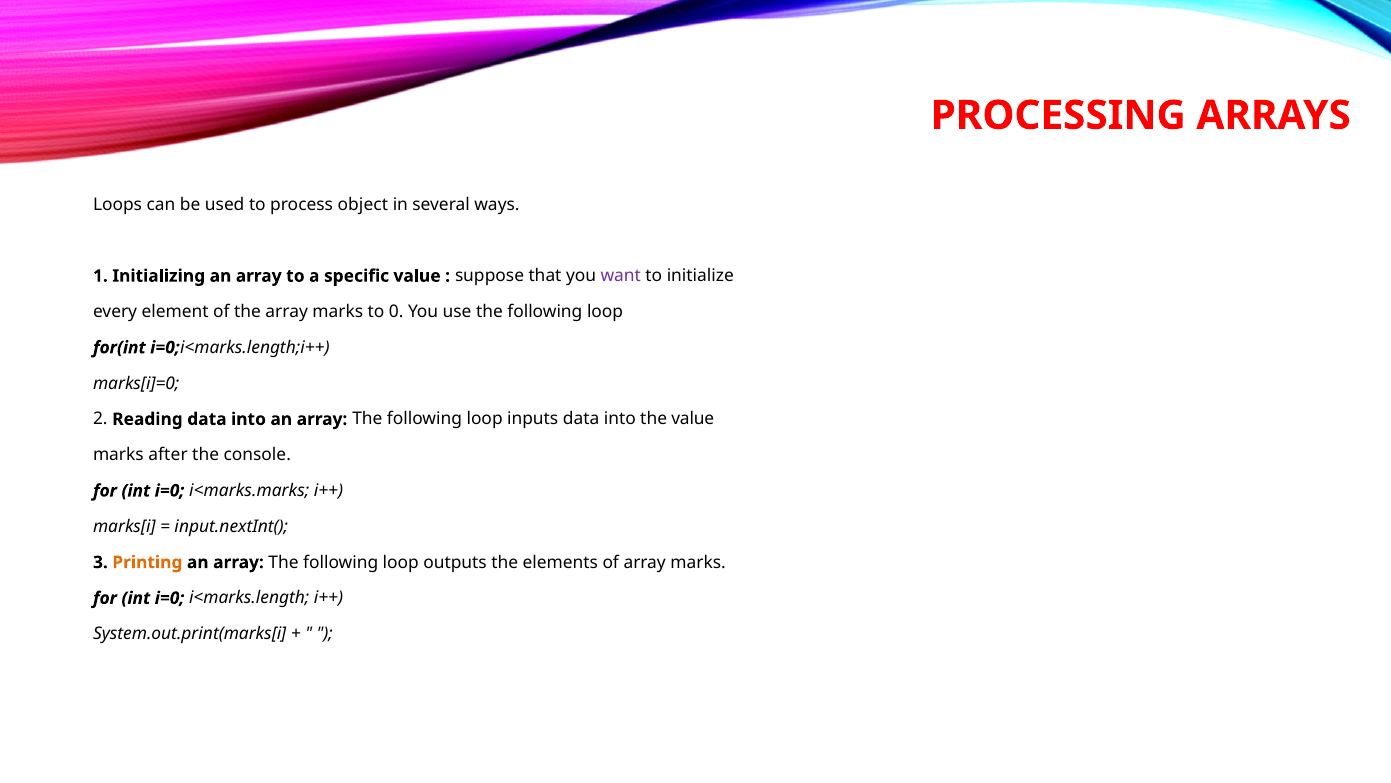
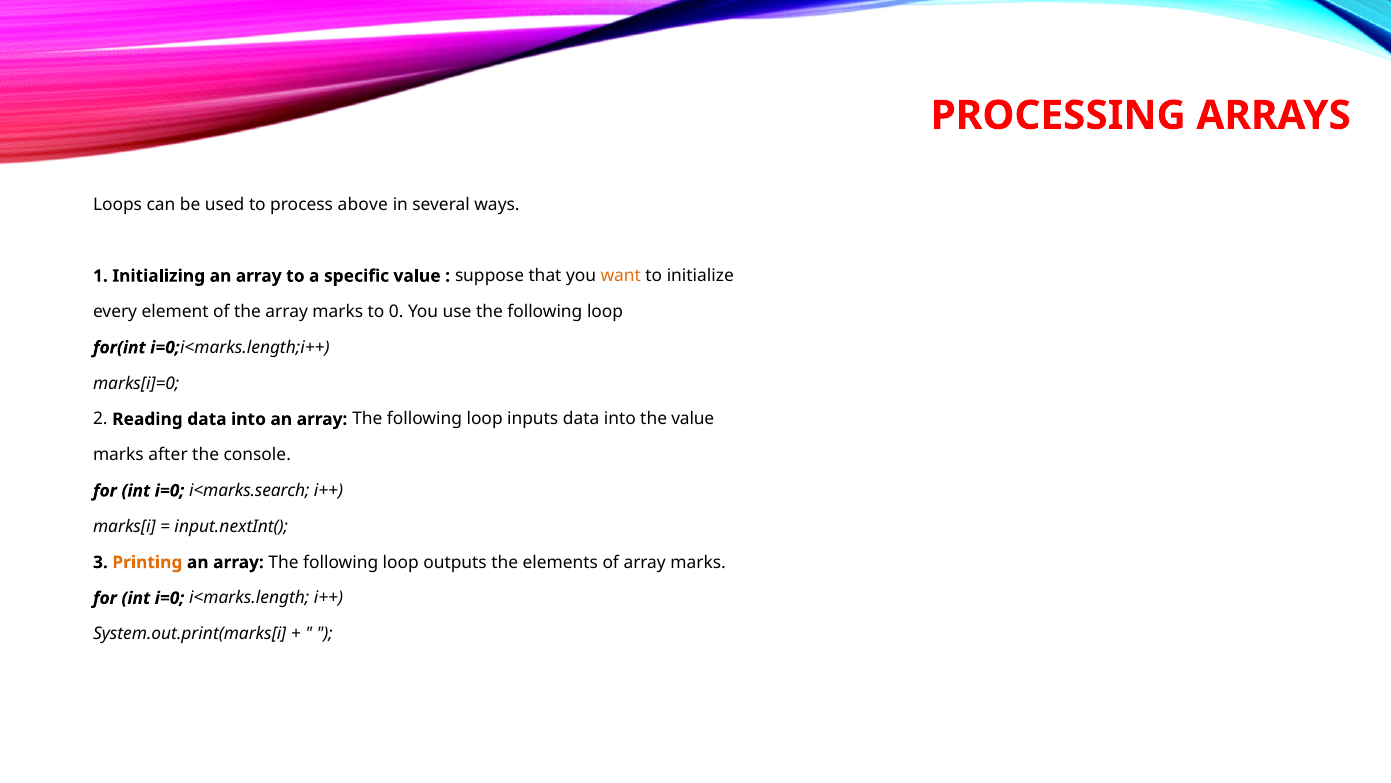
object: object -> above
want colour: purple -> orange
i<marks.marks: i<marks.marks -> i<marks.search
